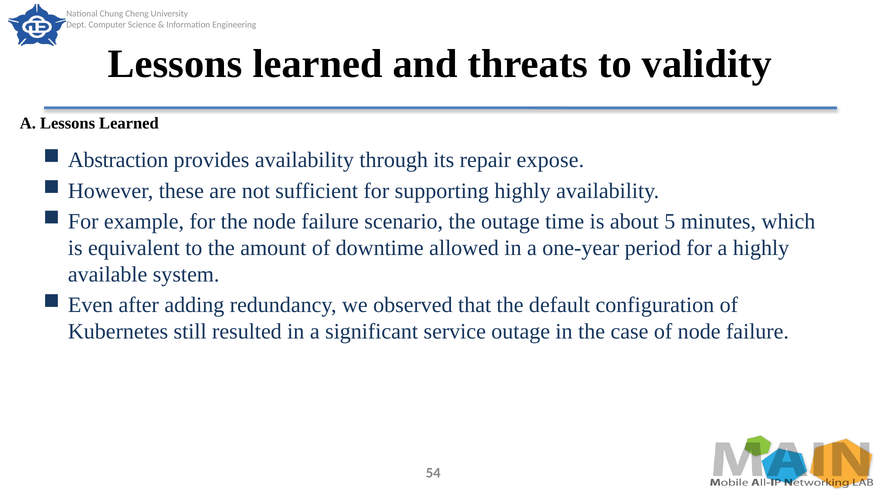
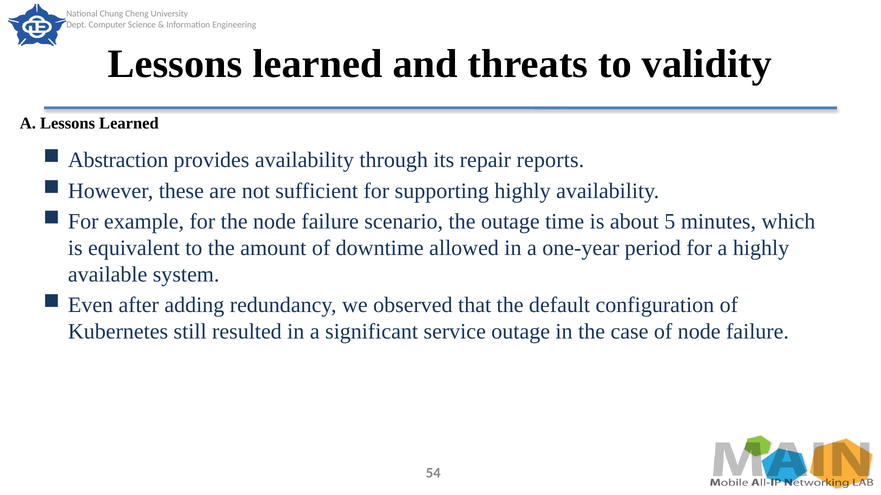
expose: expose -> reports
